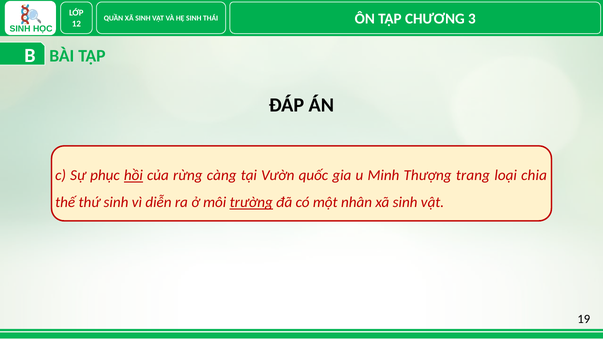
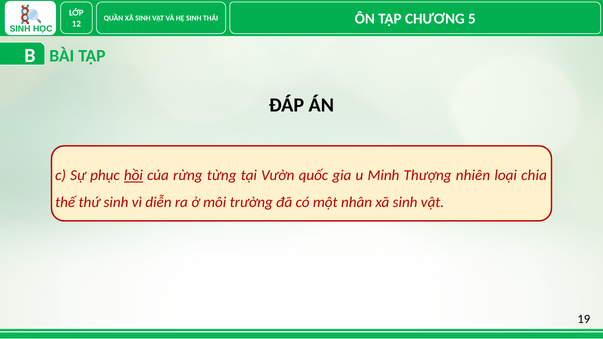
3: 3 -> 5
càng: càng -> từng
trang: trang -> nhiên
trường underline: present -> none
